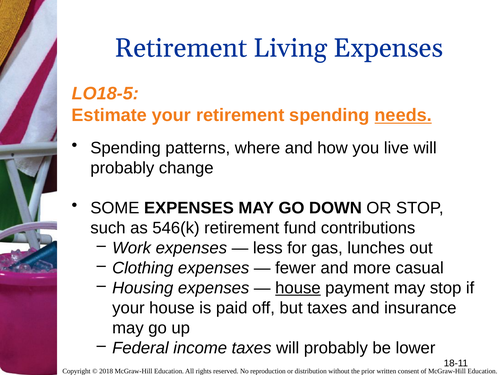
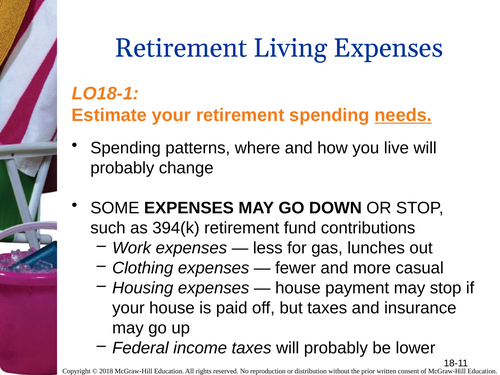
LO18-5: LO18-5 -> LO18-1
546(k: 546(k -> 394(k
house at (298, 288) underline: present -> none
